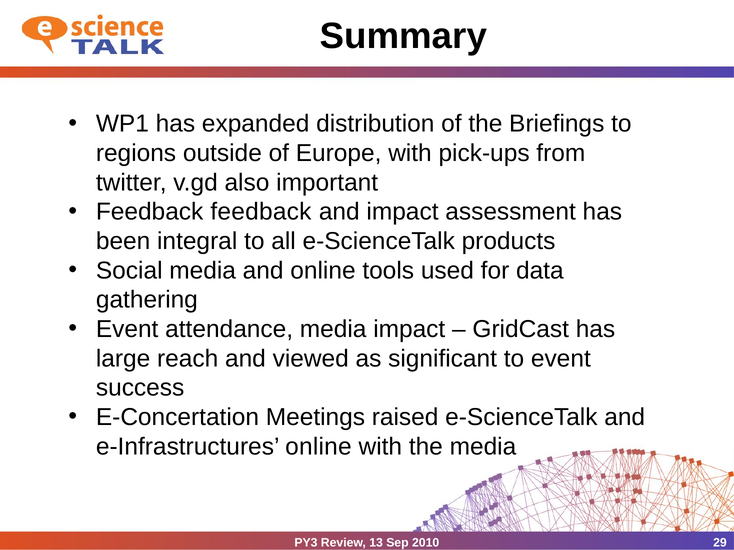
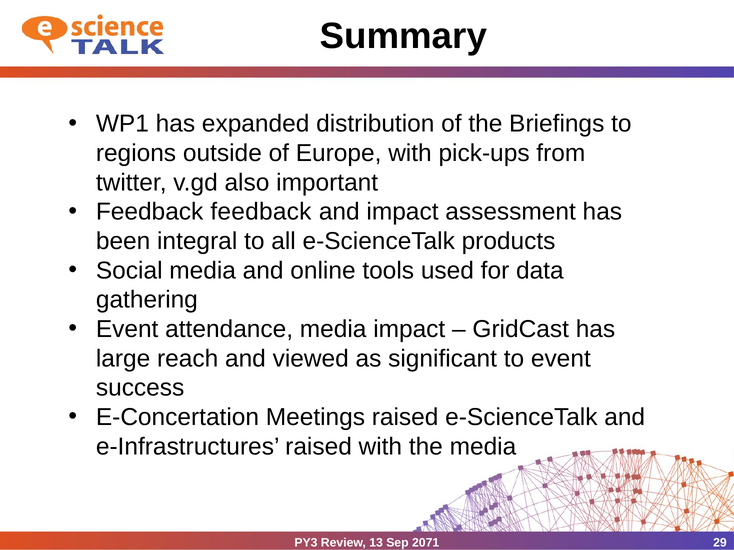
e-Infrastructures online: online -> raised
2010: 2010 -> 2071
